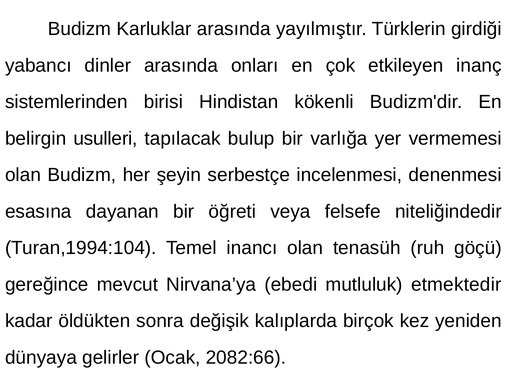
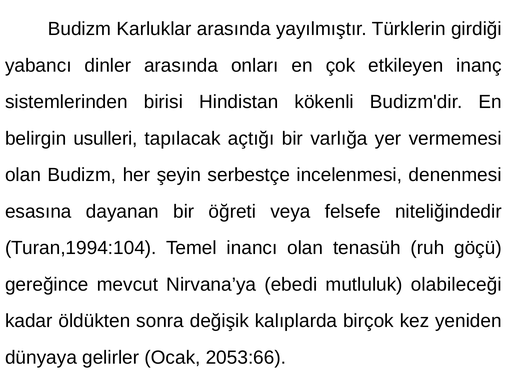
bulup: bulup -> açtığı
etmektedir: etmektedir -> olabileceği
2082:66: 2082:66 -> 2053:66
